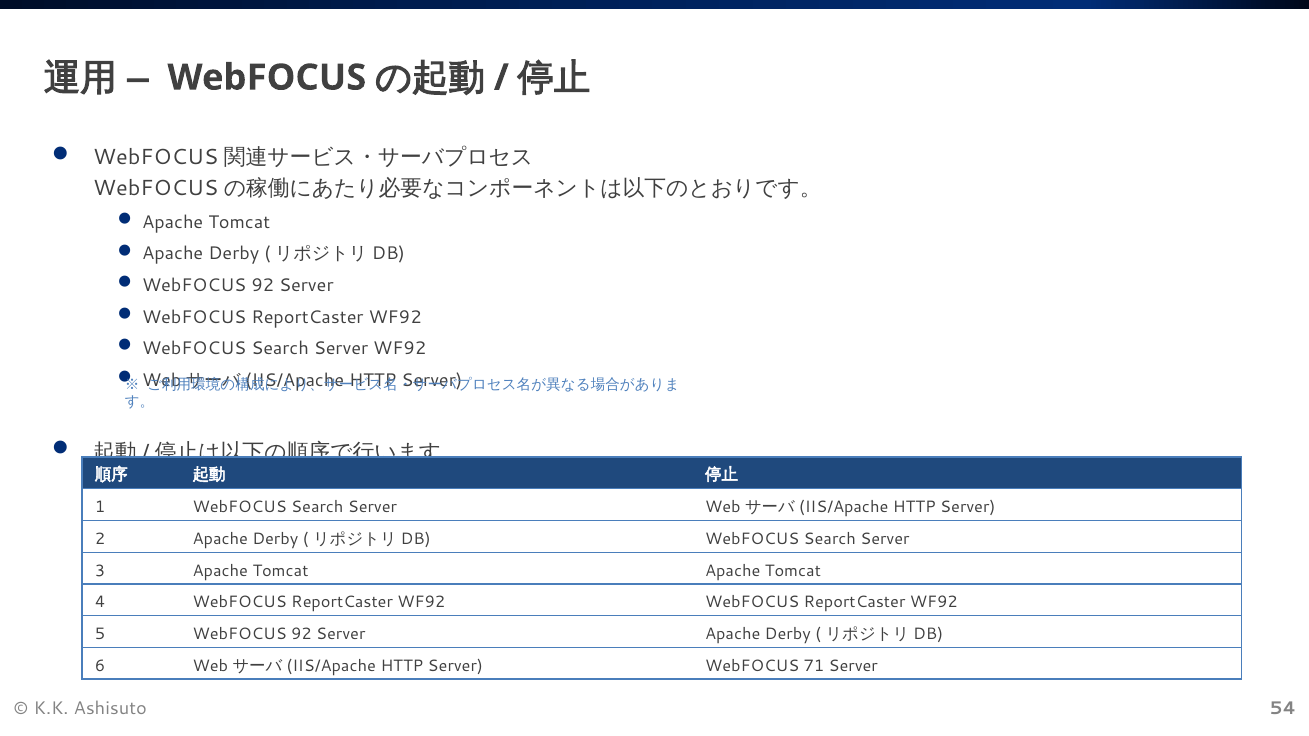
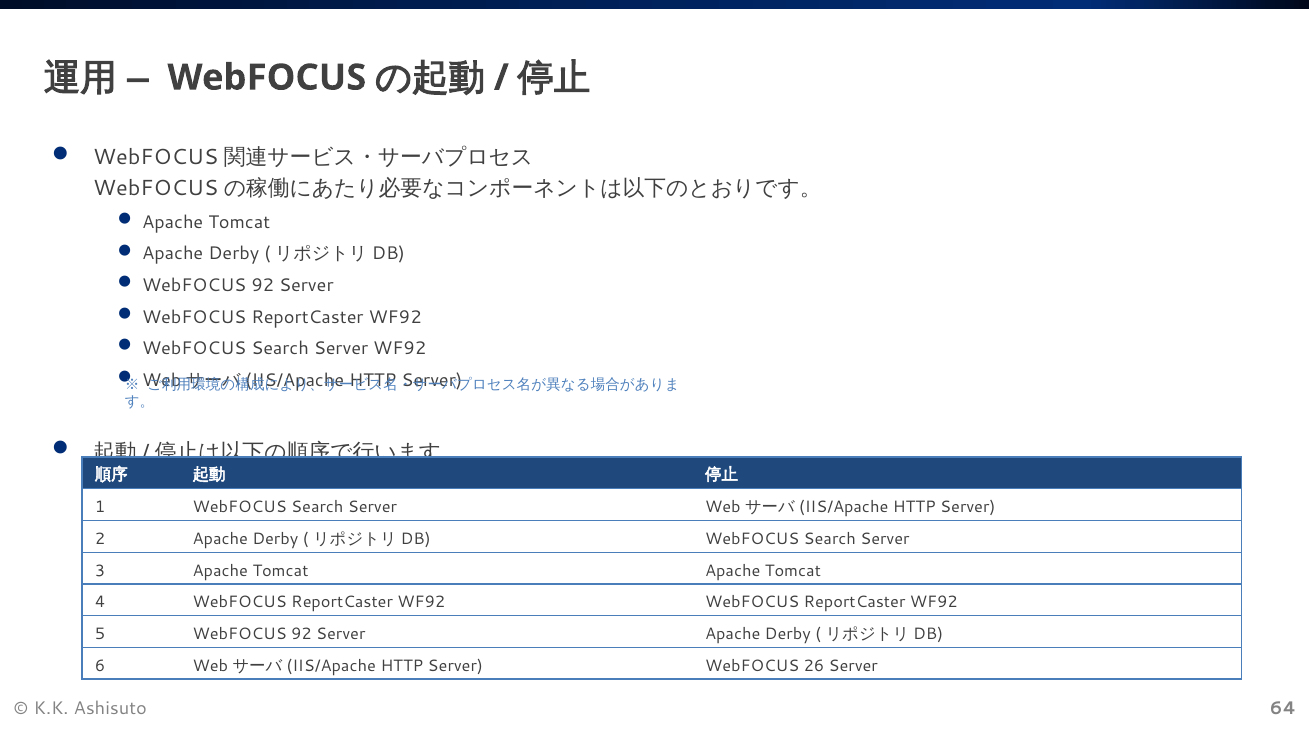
71: 71 -> 26
54: 54 -> 64
